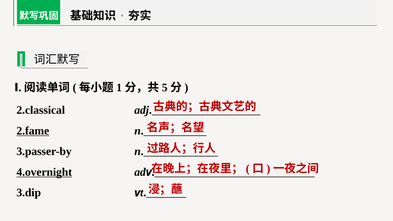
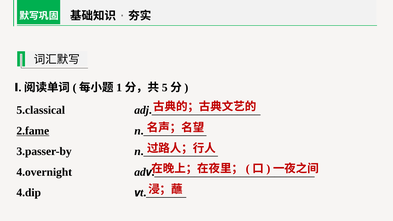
2.classical: 2.classical -> 5.classical
4.overnight underline: present -> none
3.dip: 3.dip -> 4.dip
